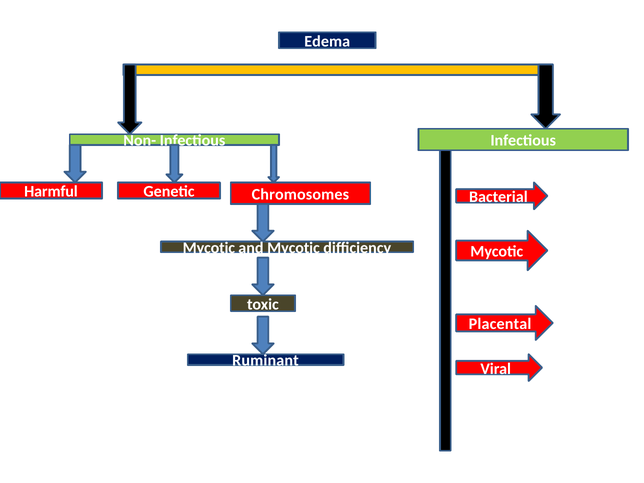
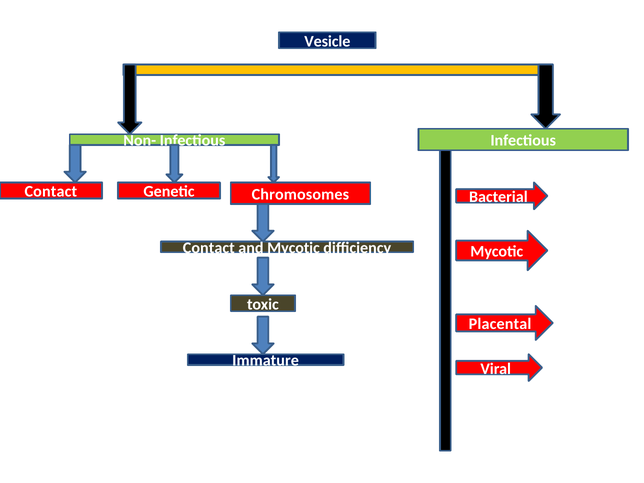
Edema: Edema -> Vesicle
Harmful at (51, 192): Harmful -> Contact
Mycotic at (209, 248): Mycotic -> Contact
Ruminant: Ruminant -> Immature
